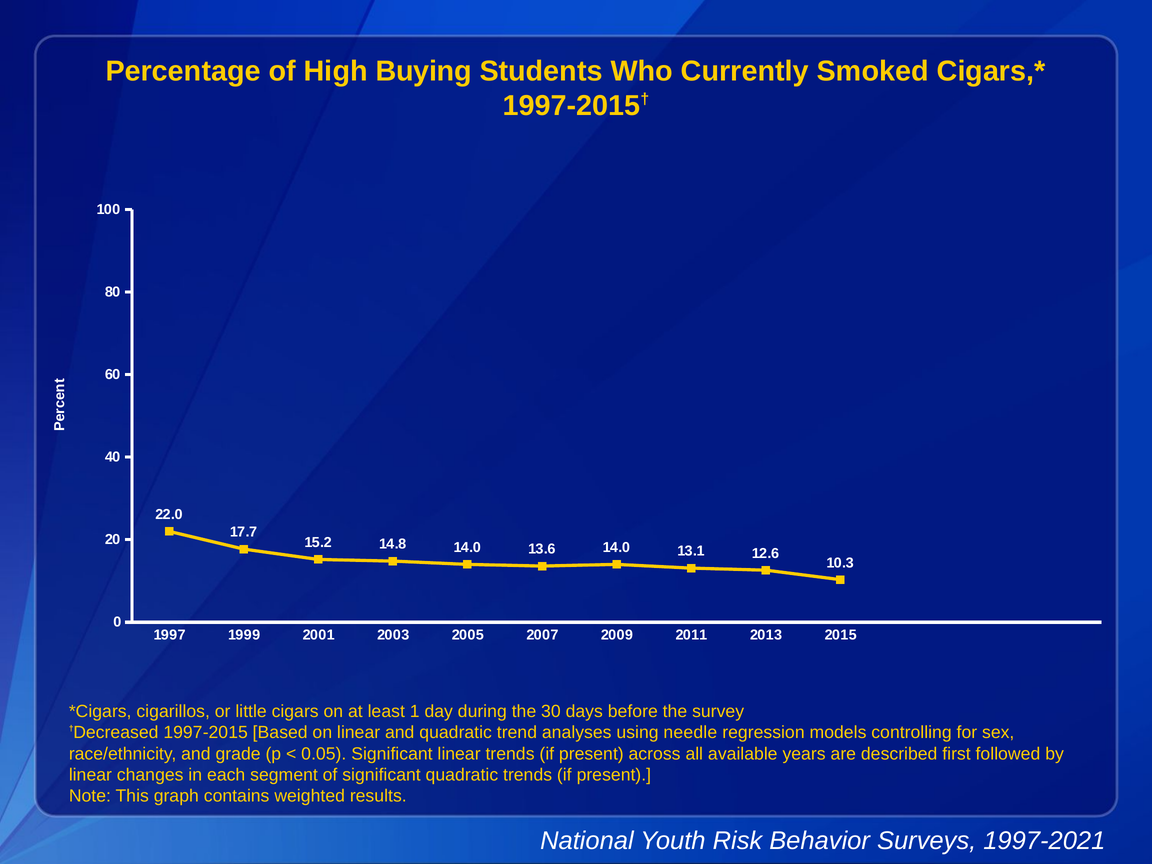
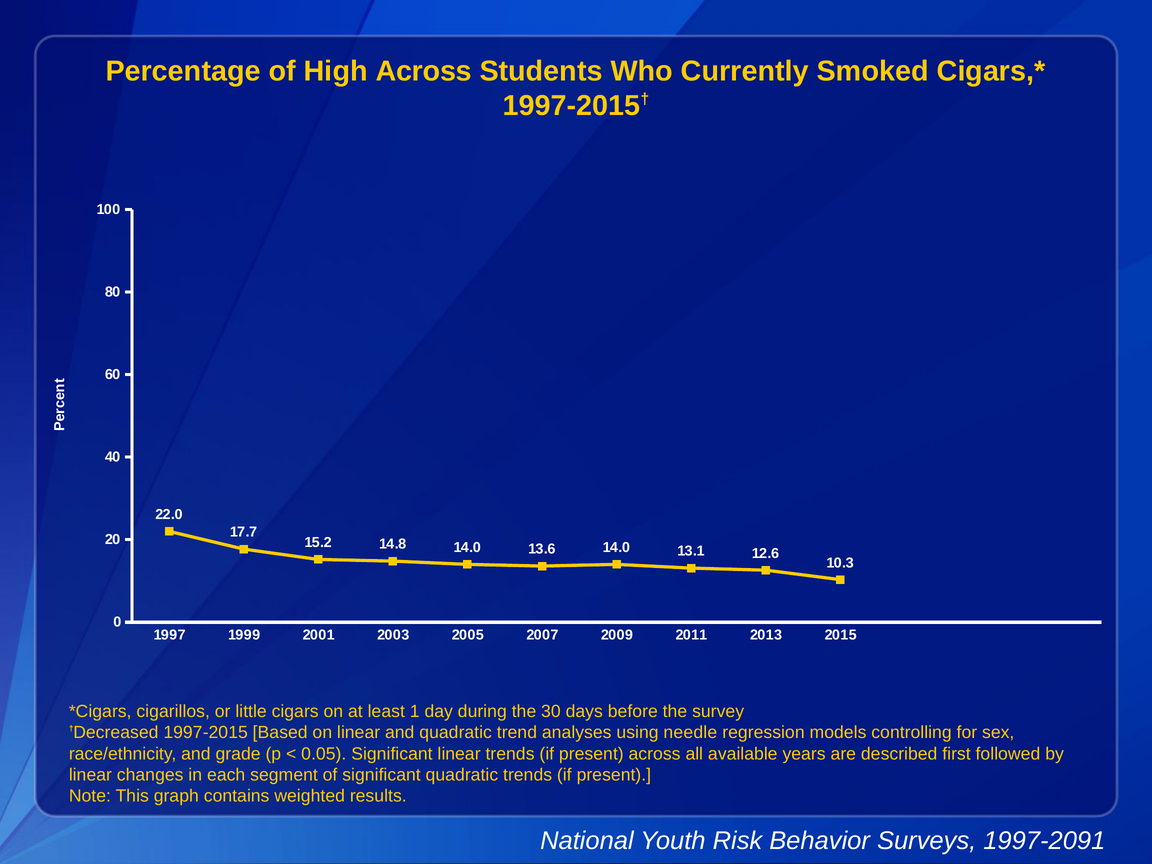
High Buying: Buying -> Across
1997-2021: 1997-2021 -> 1997-2091
